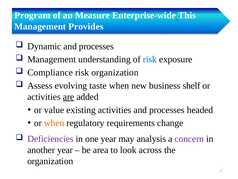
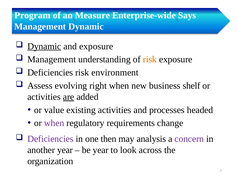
This: This -> Says
Management Provides: Provides -> Dynamic
Dynamic at (44, 46) underline: none -> present
processes at (96, 46): processes -> exposure
risk at (150, 59) colour: blue -> orange
Compliance at (50, 72): Compliance -> Deficiencies
risk organization: organization -> environment
taste: taste -> right
when at (54, 123) colour: orange -> purple
one year: year -> then
be area: area -> year
